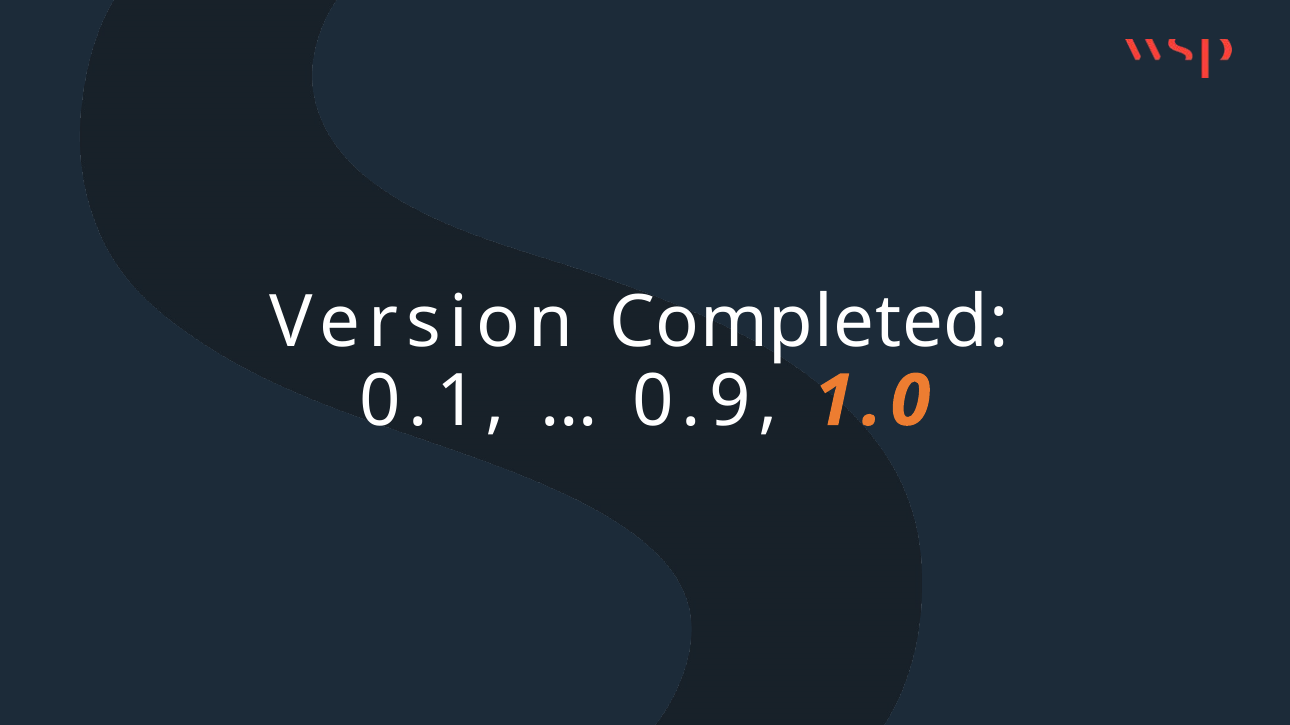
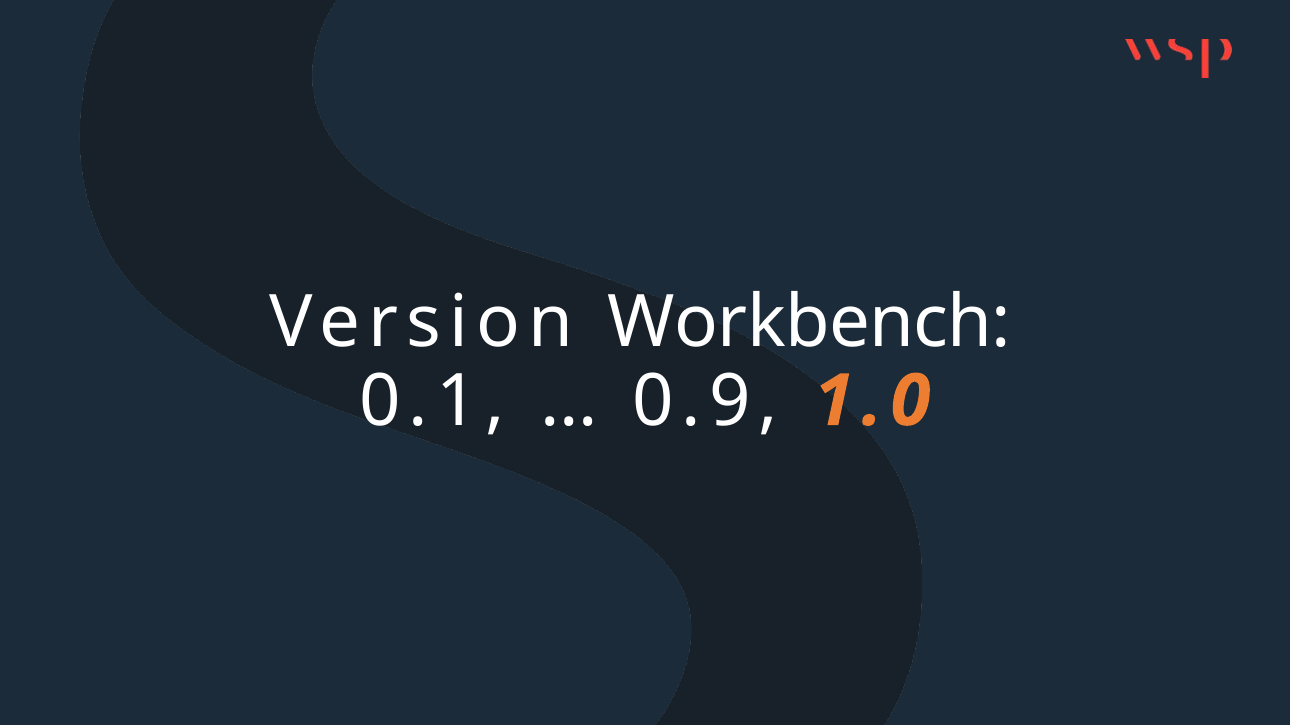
Completed: Completed -> Workbench
